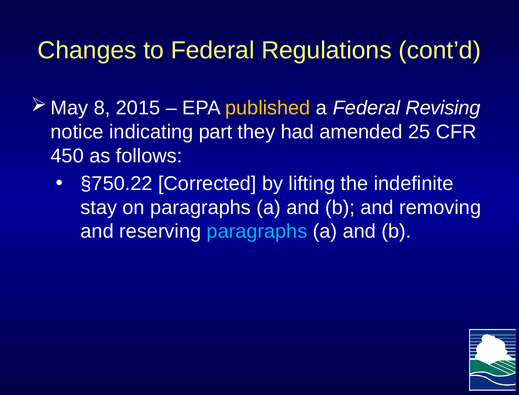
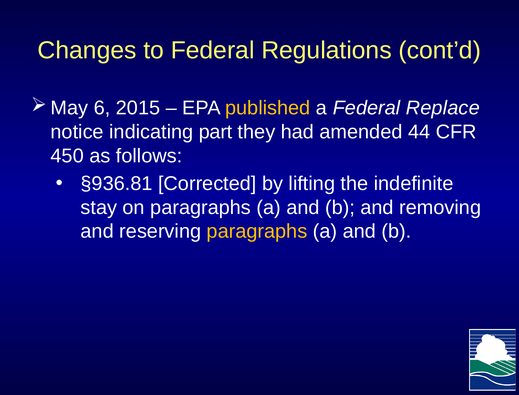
8: 8 -> 6
Revising: Revising -> Replace
25: 25 -> 44
§750.22: §750.22 -> §936.81
paragraphs at (257, 232) colour: light blue -> yellow
